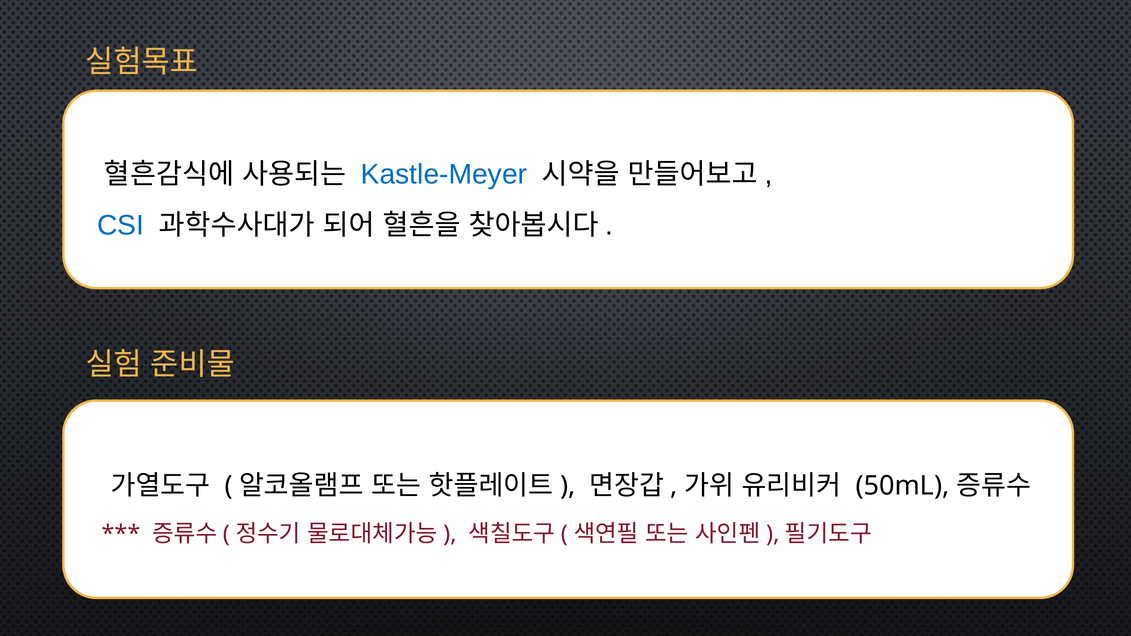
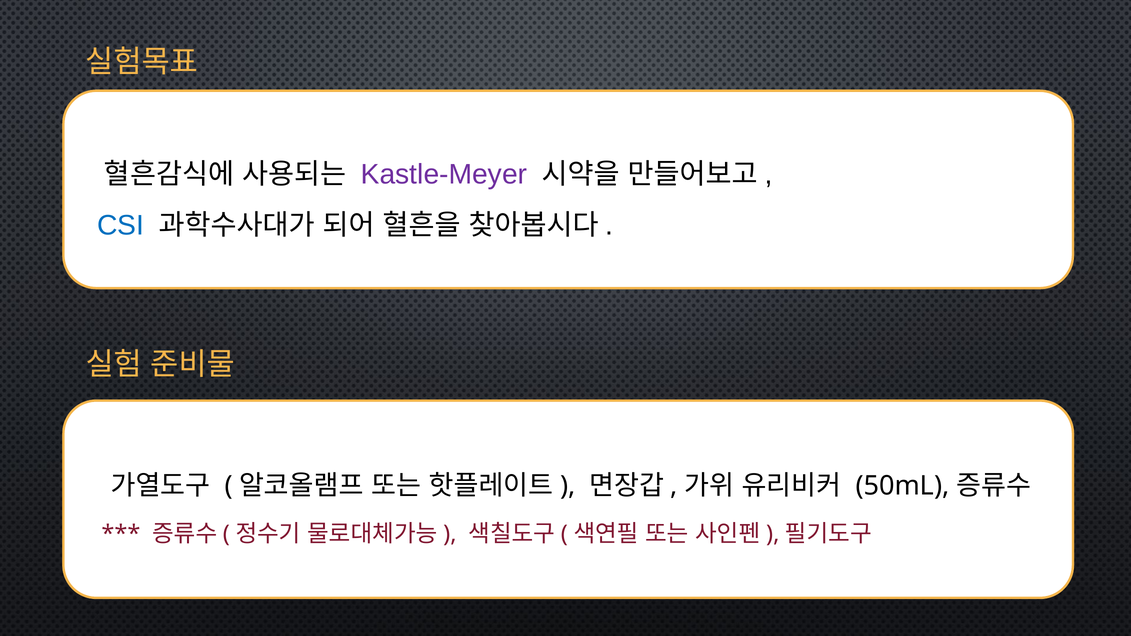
Kastle-Meyer colour: blue -> purple
